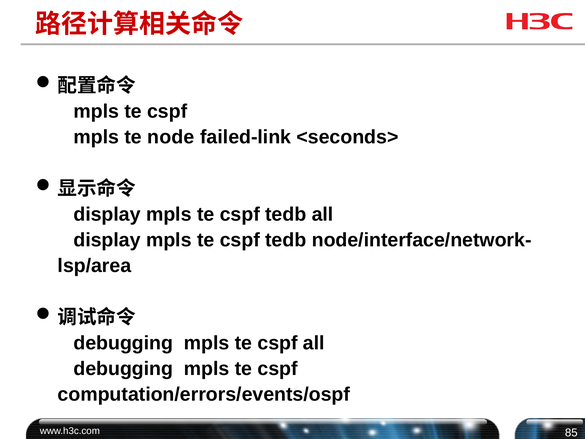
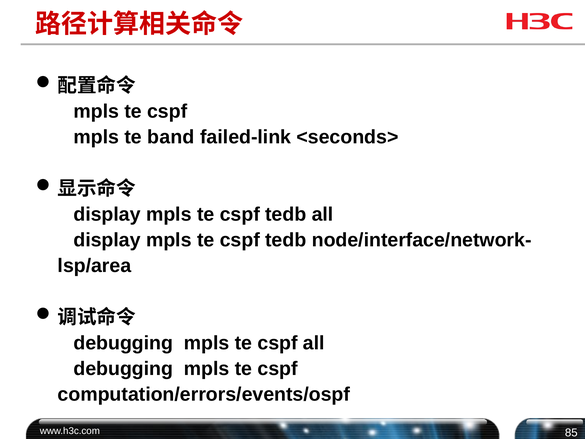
node: node -> band
